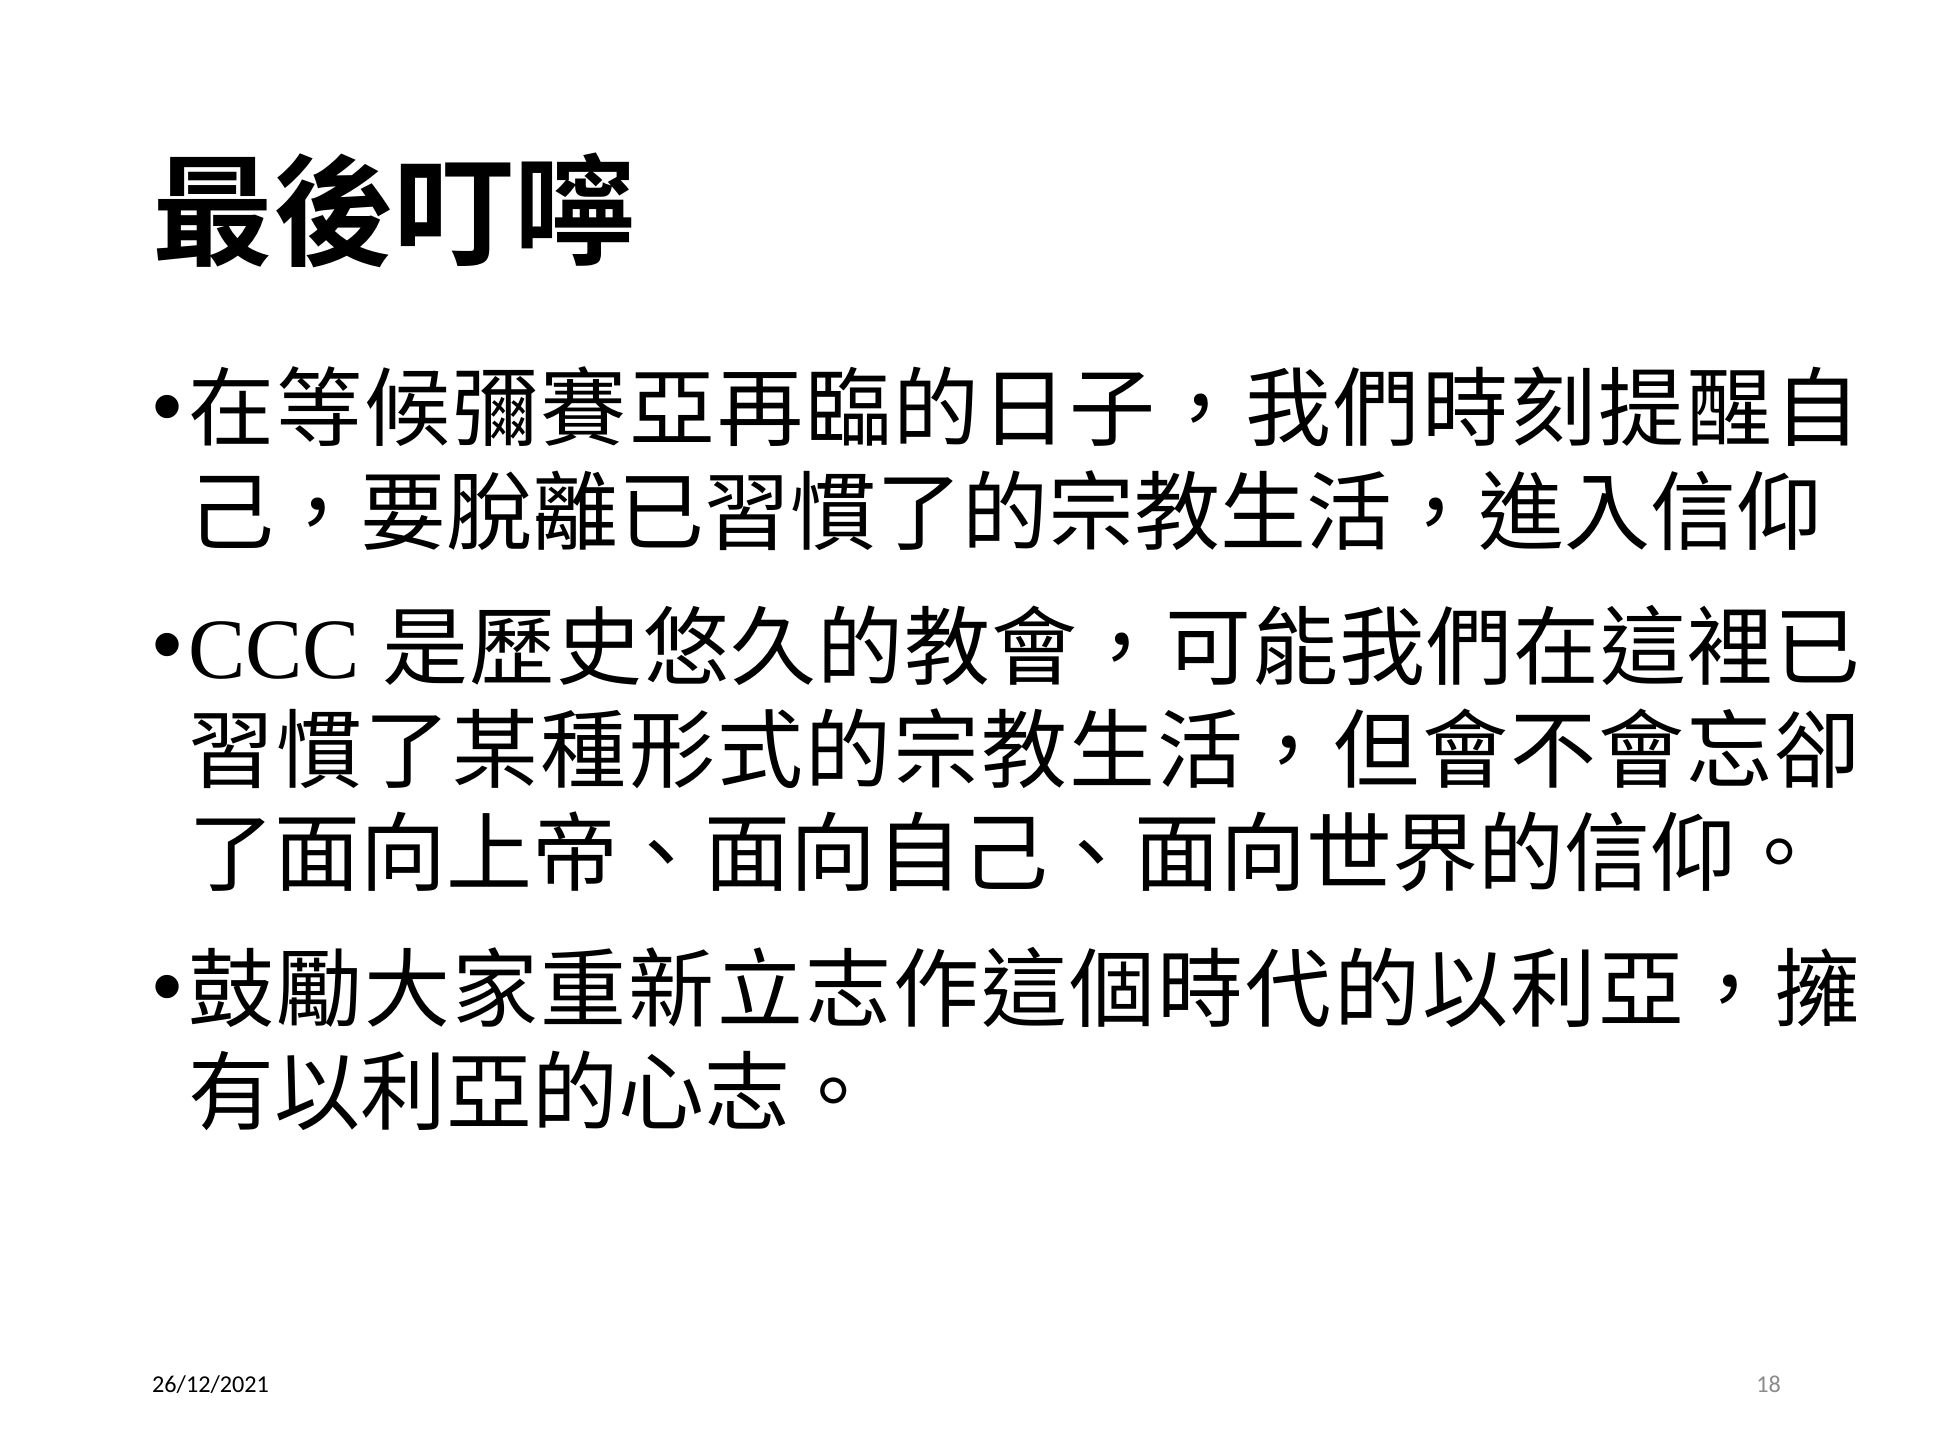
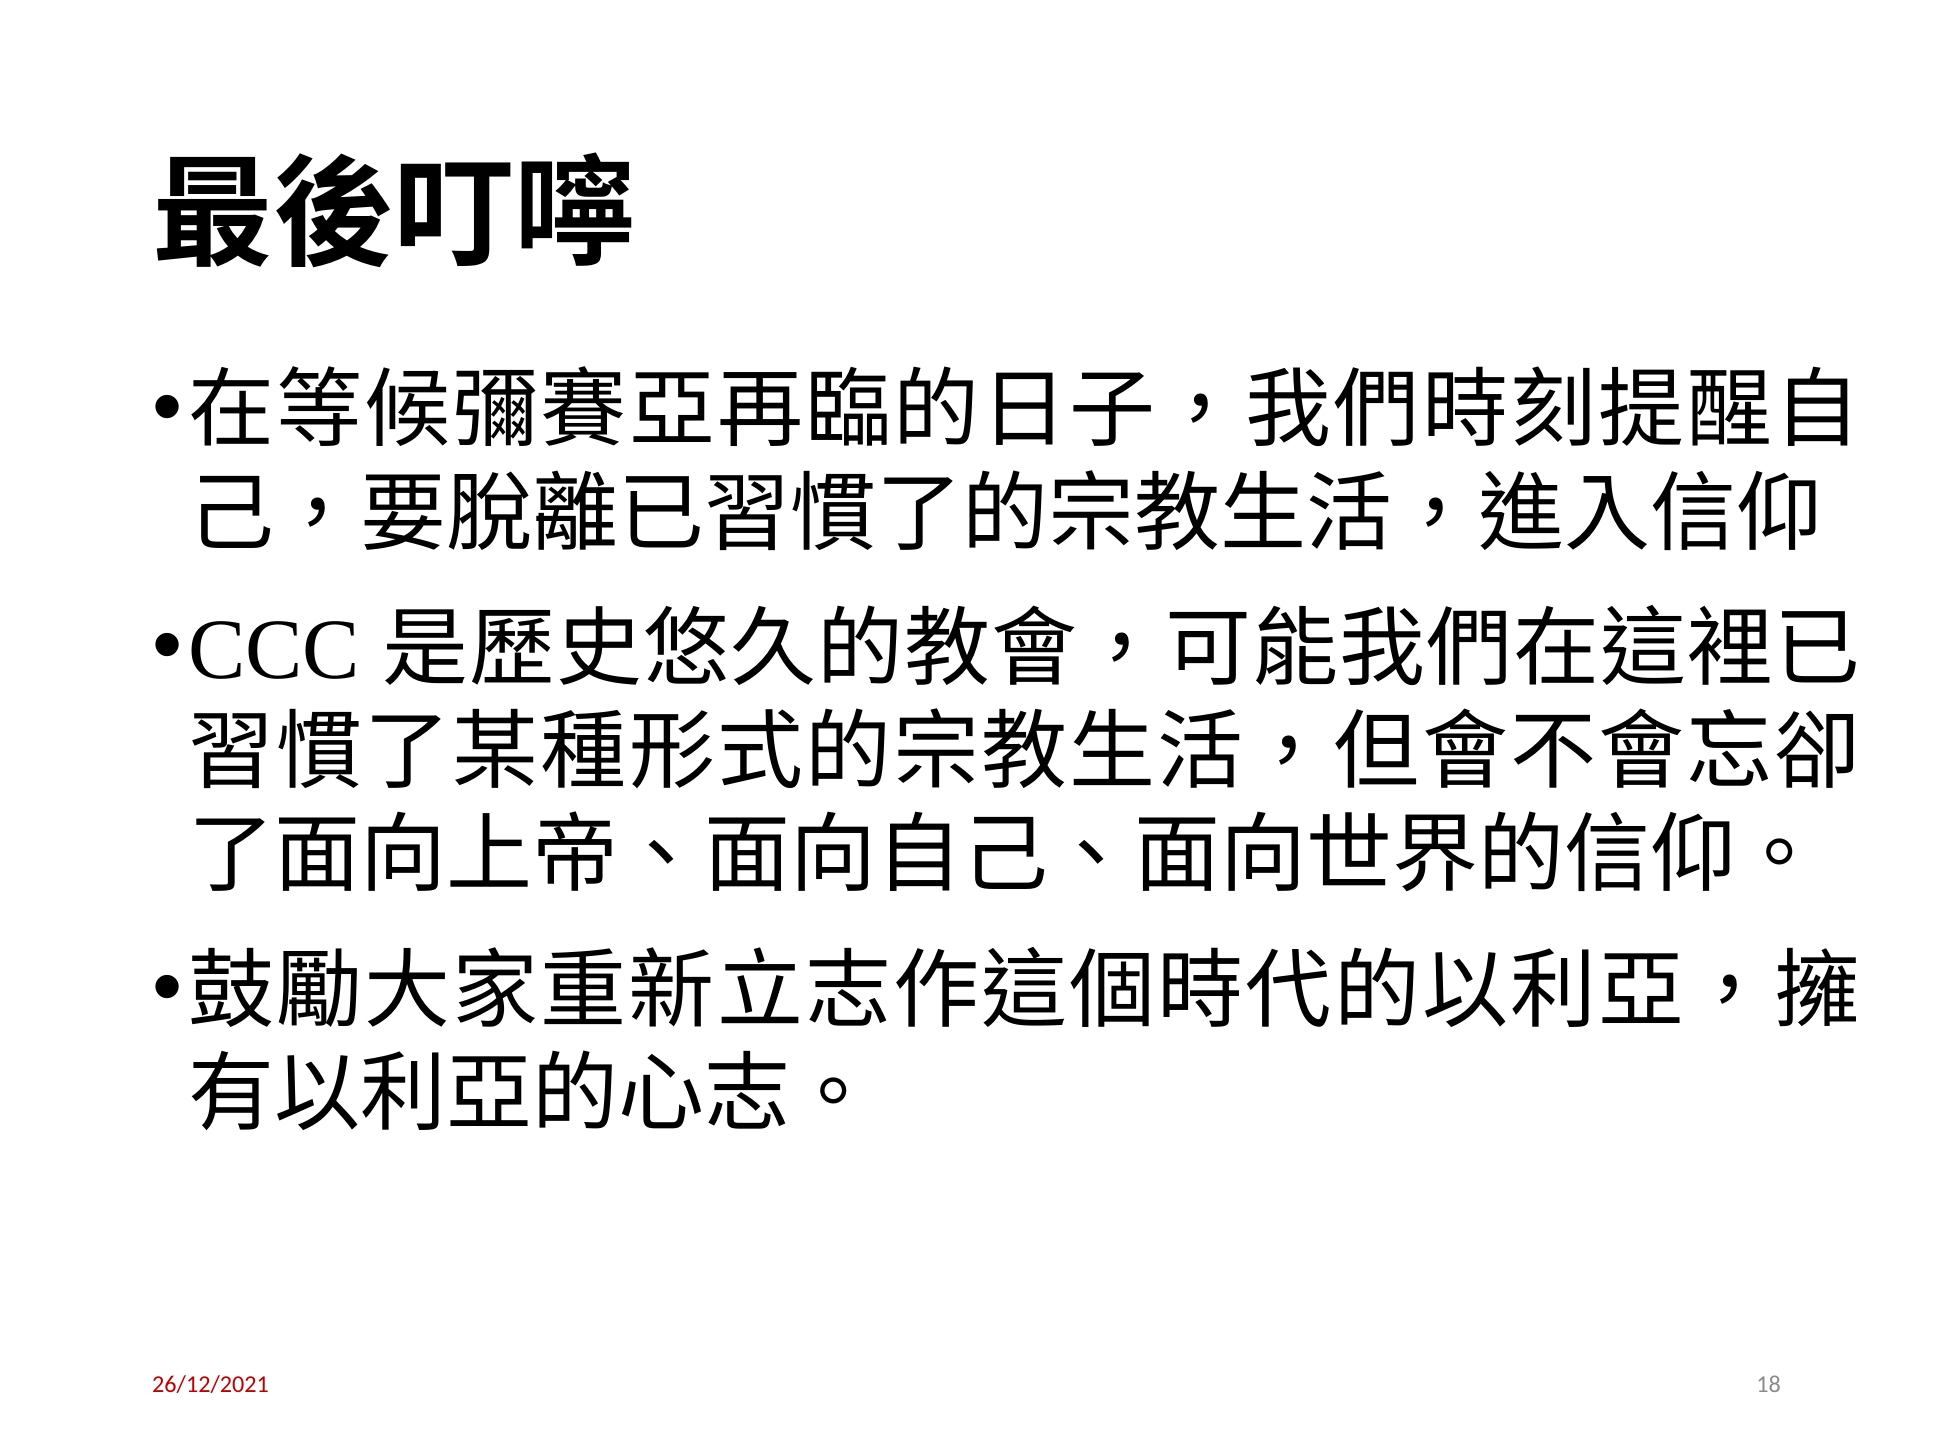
26/12/2021 colour: black -> red
